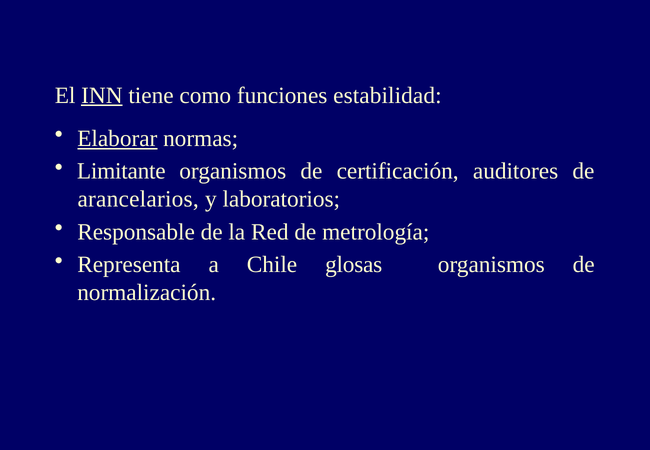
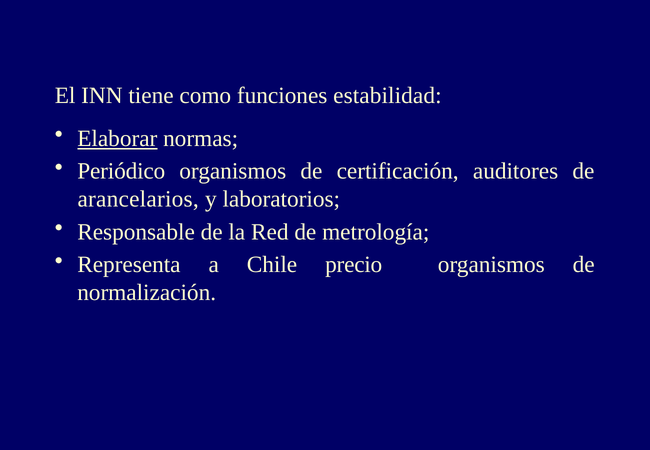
INN underline: present -> none
Limitante: Limitante -> Periódico
glosas: glosas -> precio
